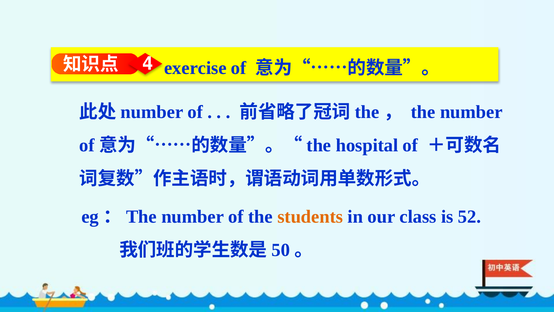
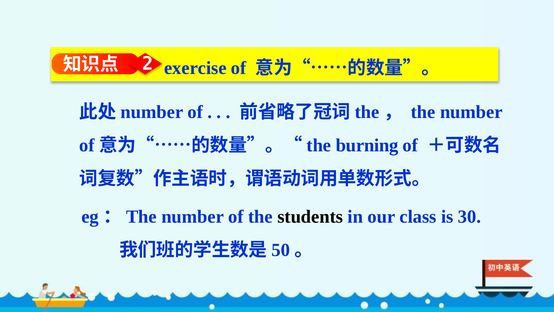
4: 4 -> 2
hospital: hospital -> burning
students colour: orange -> black
52: 52 -> 30
